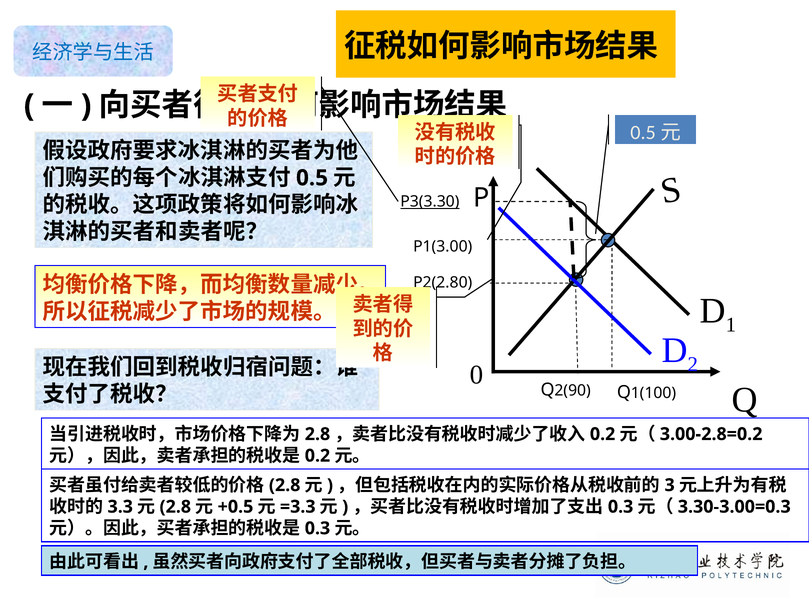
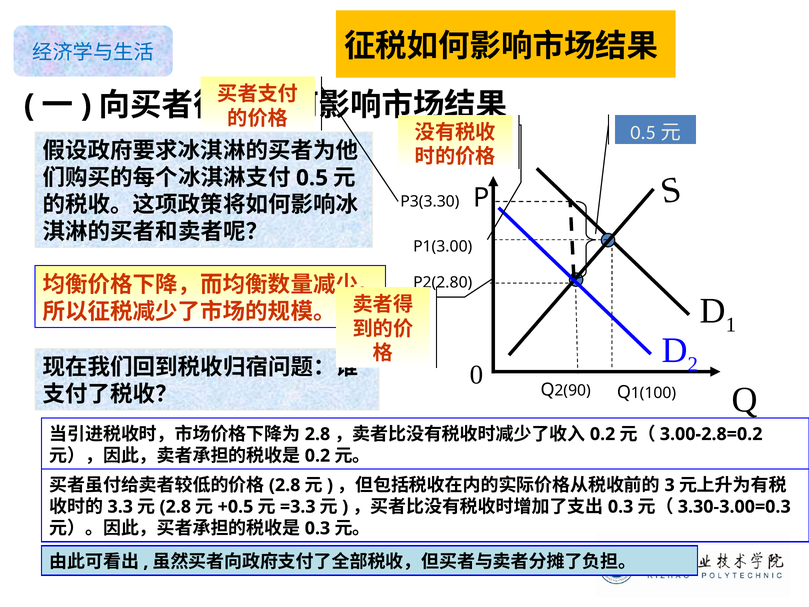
P3(3.30 underline: present -> none
